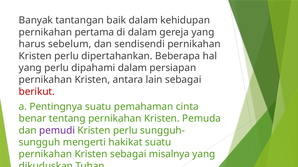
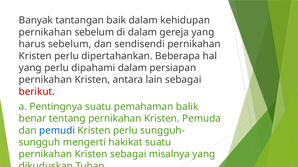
pernikahan pertama: pertama -> sebelum
cinta: cinta -> balik
pemudi colour: purple -> blue
